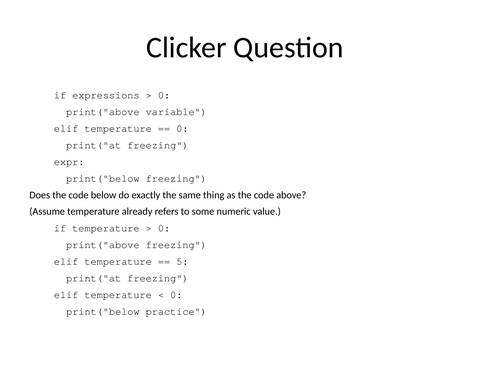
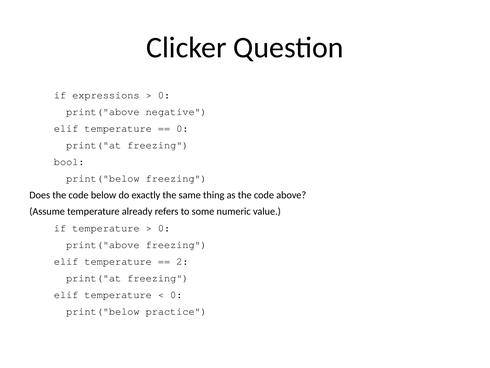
variable: variable -> negative
expr: expr -> bool
5: 5 -> 2
